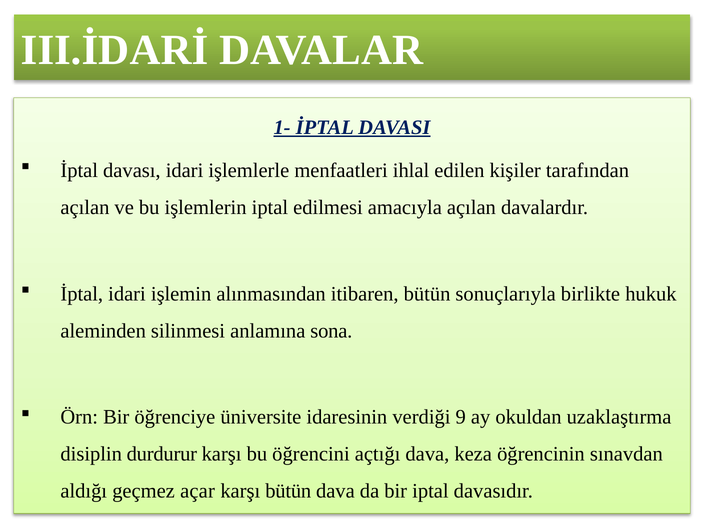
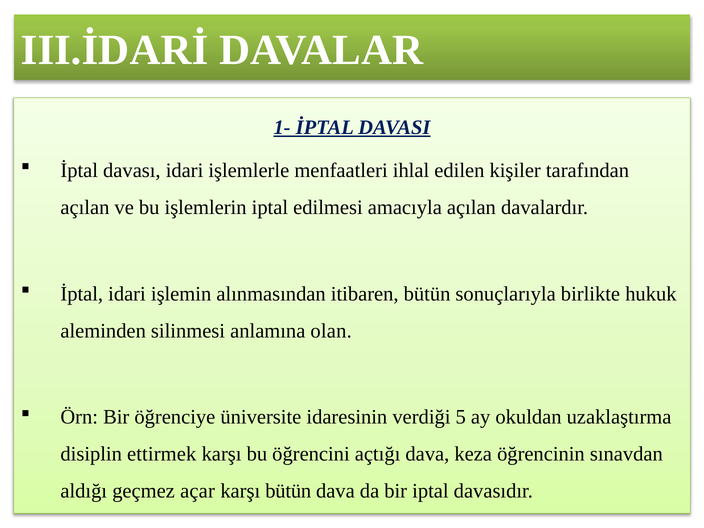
sona: sona -> olan
9: 9 -> 5
durdurur: durdurur -> ettirmek
